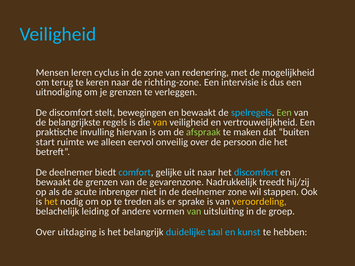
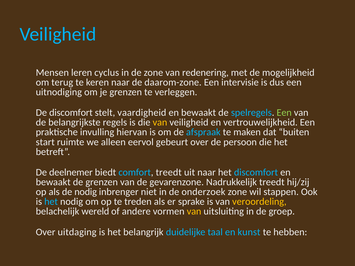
richting-zone: richting-zone -> daarom-zone
bewegingen: bewegingen -> vaardigheid
afspraak colour: light green -> light blue
onveilig: onveilig -> gebeurt
comfort gelijke: gelijke -> treedt
de acute: acute -> nodig
in de deelnemer: deelnemer -> onderzoek
het at (51, 202) colour: yellow -> light blue
leiding: leiding -> wereld
van at (194, 212) colour: light green -> yellow
